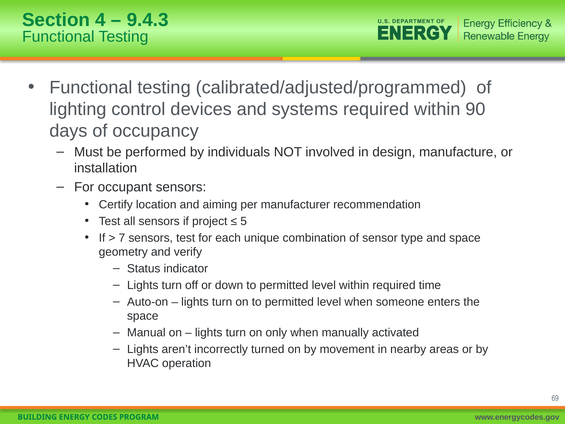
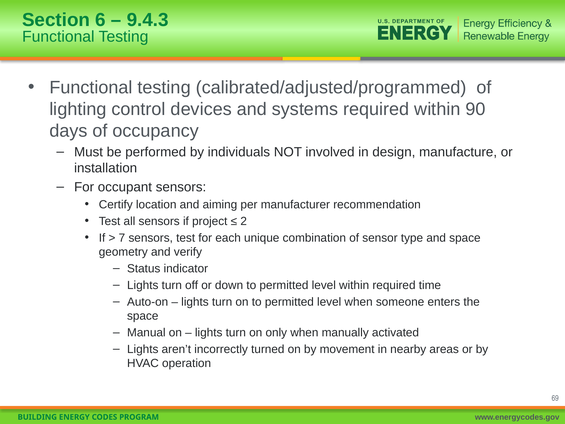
4: 4 -> 6
5: 5 -> 2
